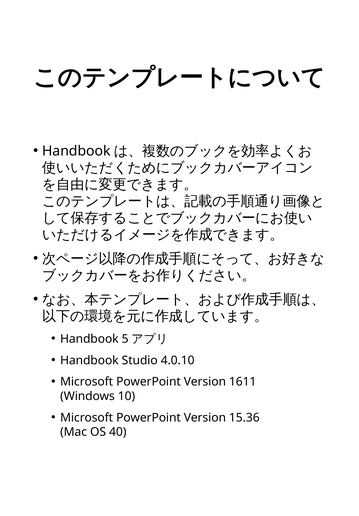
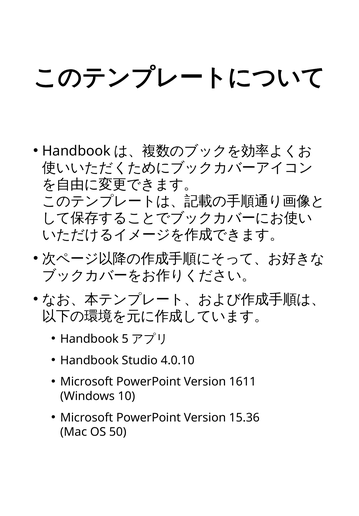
40: 40 -> 50
